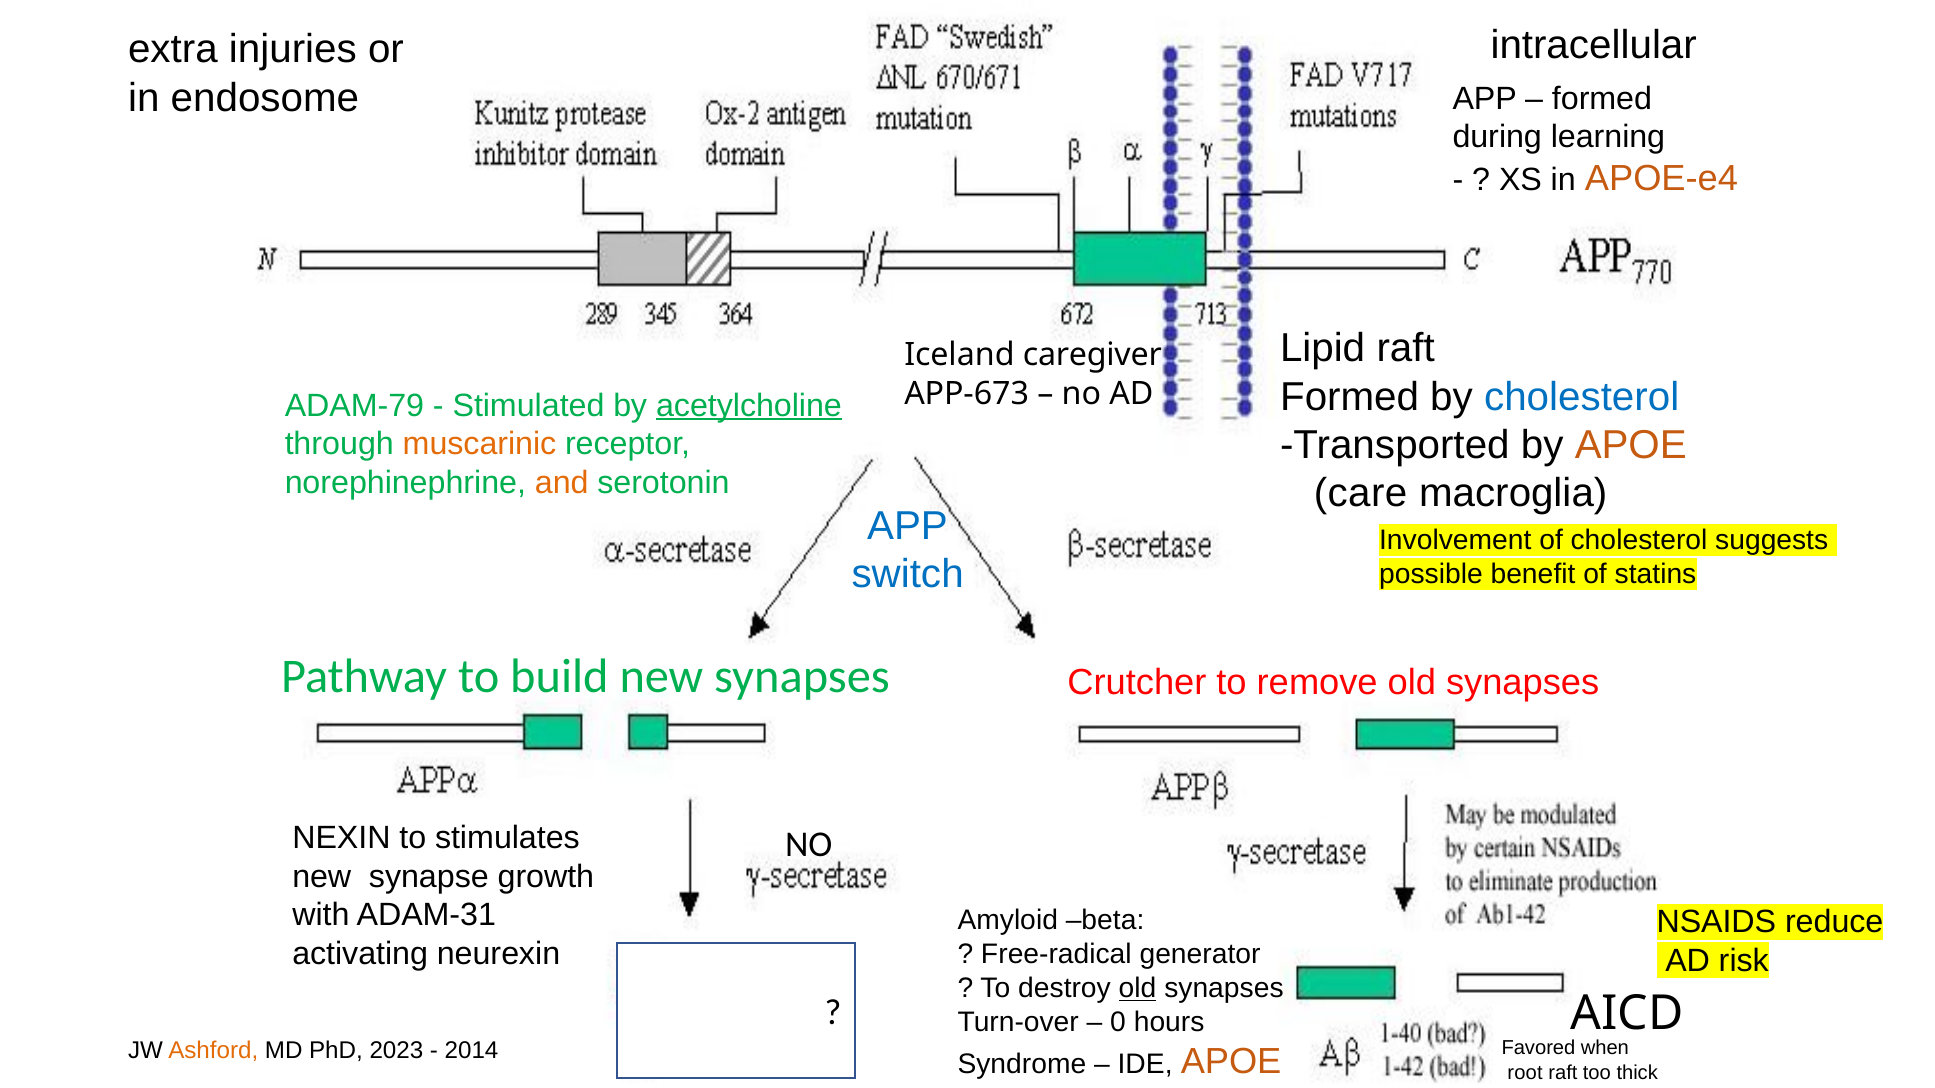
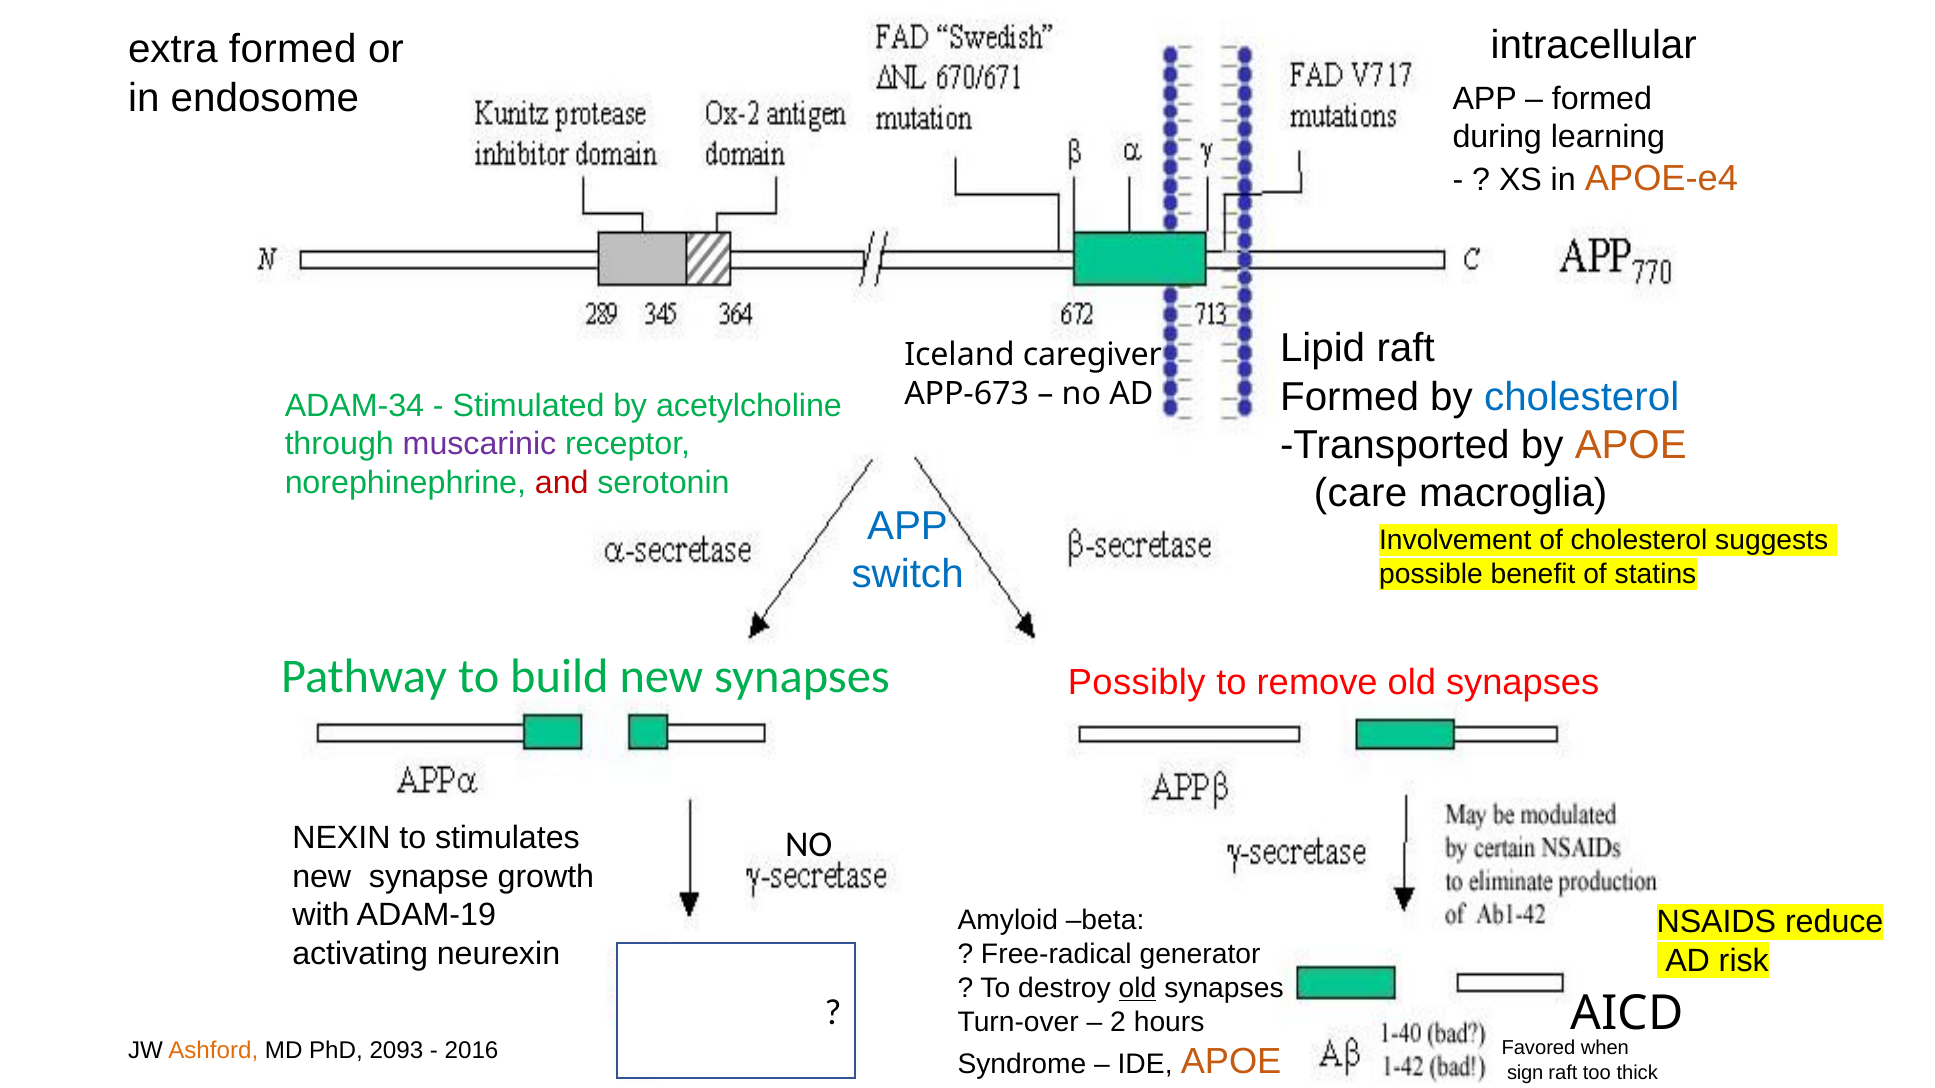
extra injuries: injuries -> formed
ADAM-79: ADAM-79 -> ADAM-34
acetylcholine underline: present -> none
muscarinic colour: orange -> purple
and colour: orange -> red
Crutcher: Crutcher -> Possibly
ADAM-31: ADAM-31 -> ADAM-19
0: 0 -> 2
2023: 2023 -> 2093
2014: 2014 -> 2016
root: root -> sign
